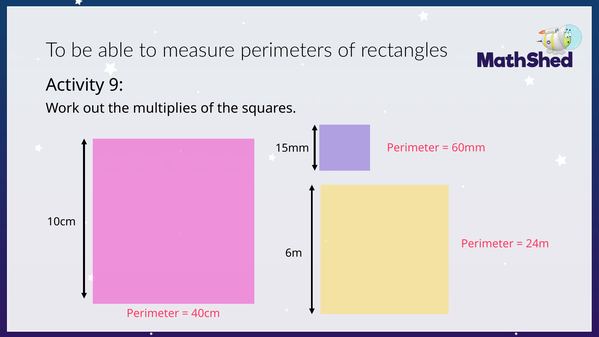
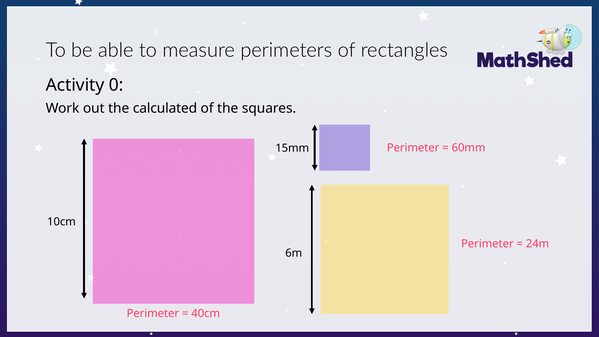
9: 9 -> 0
multiplies: multiplies -> calculated
